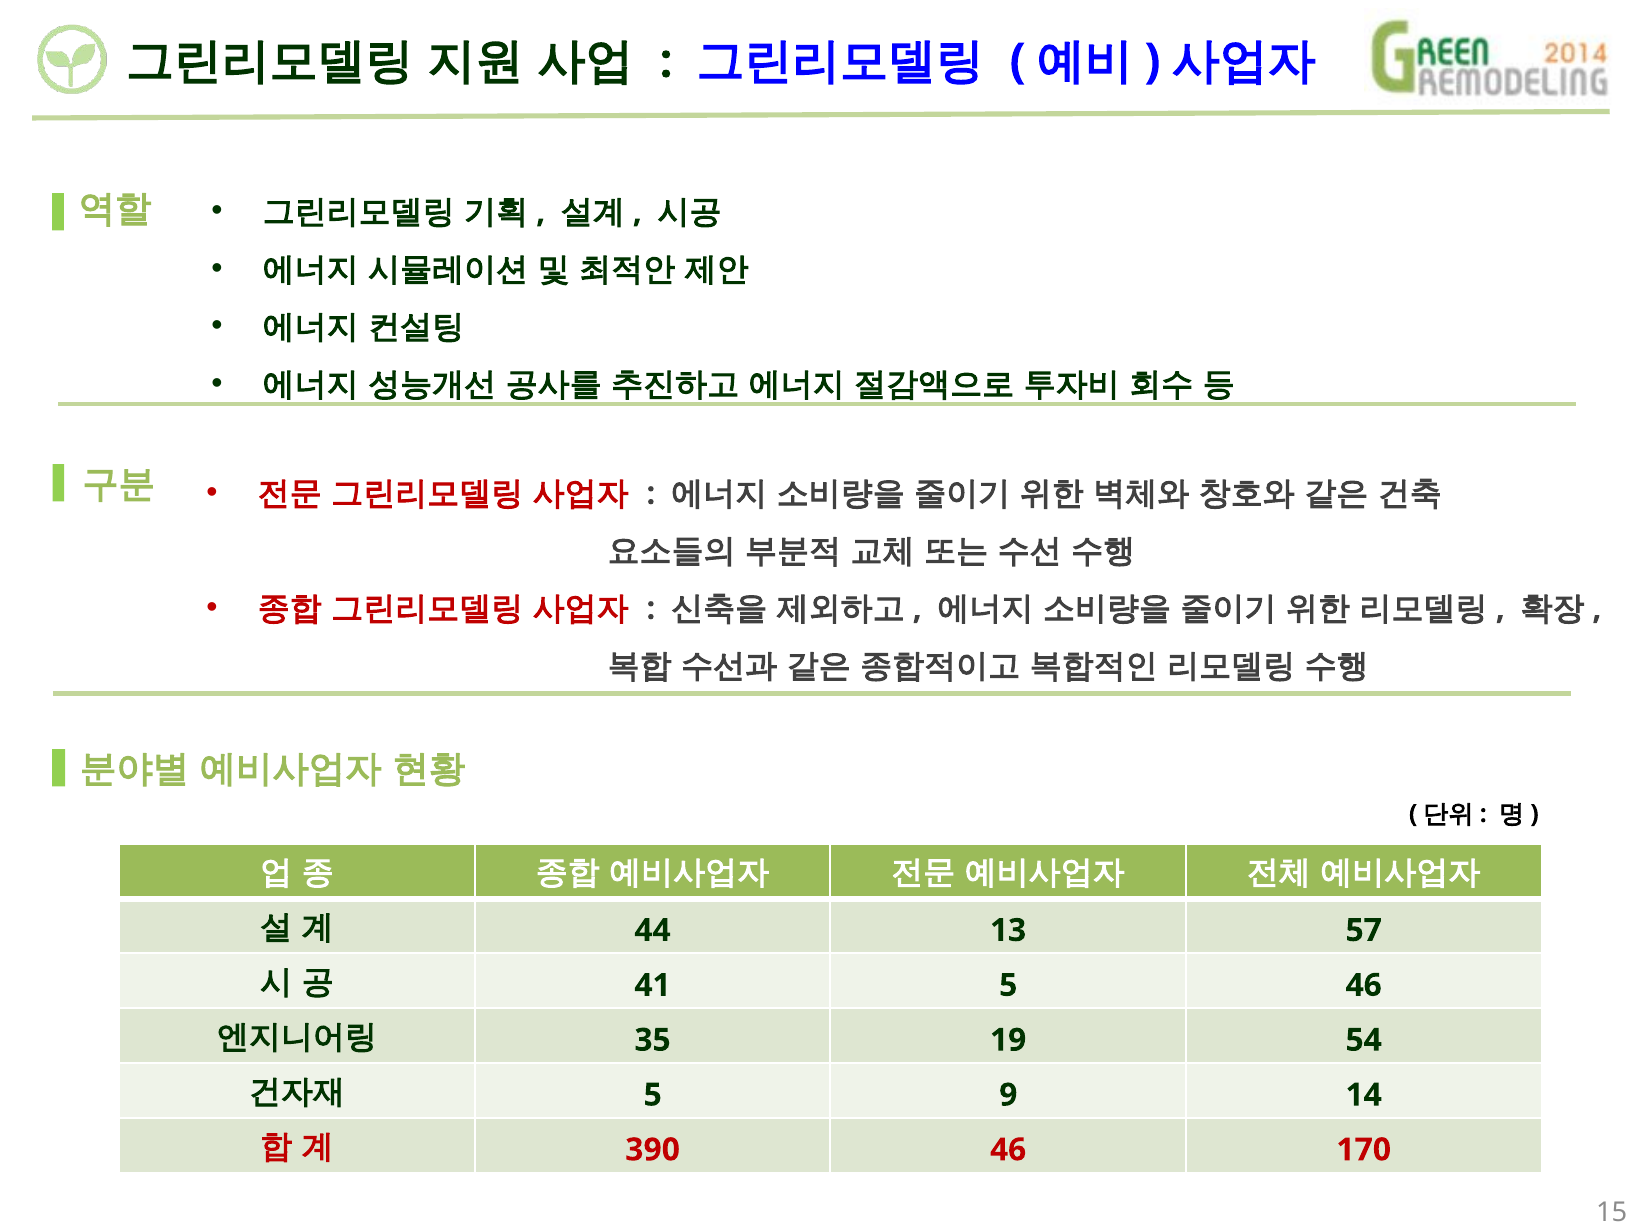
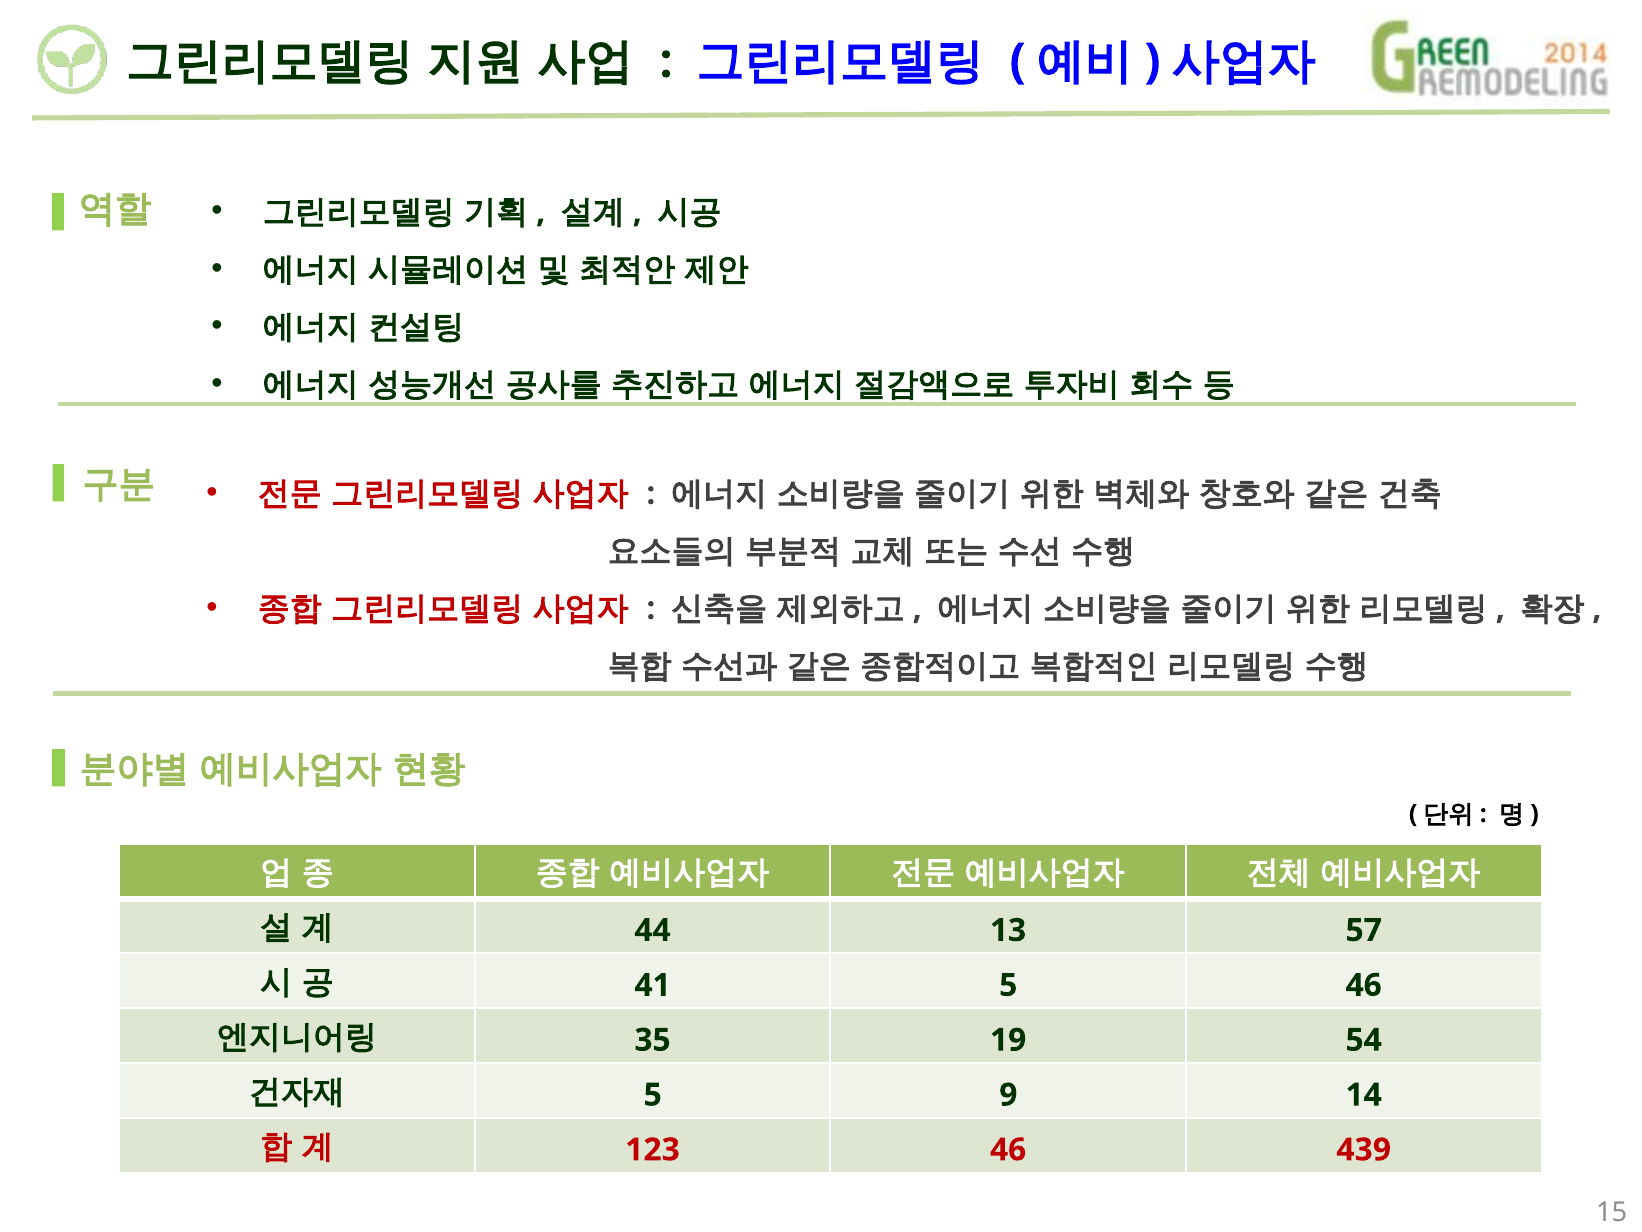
390: 390 -> 123
170: 170 -> 439
